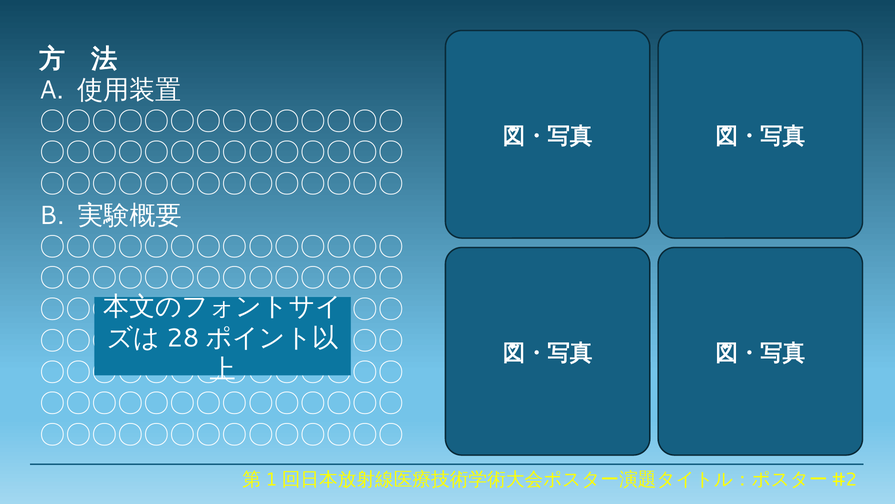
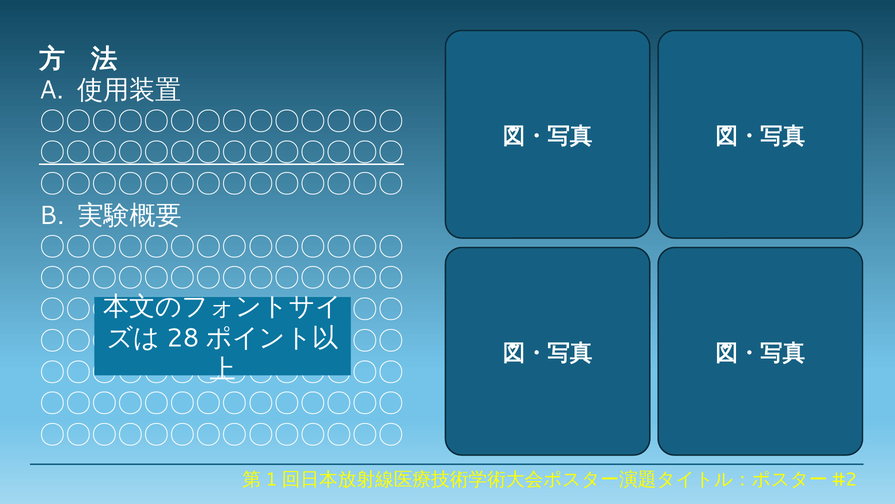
〇〇〇〇〇〇〇〇〇〇〇〇〇〇 at (222, 153) underline: none -> present
